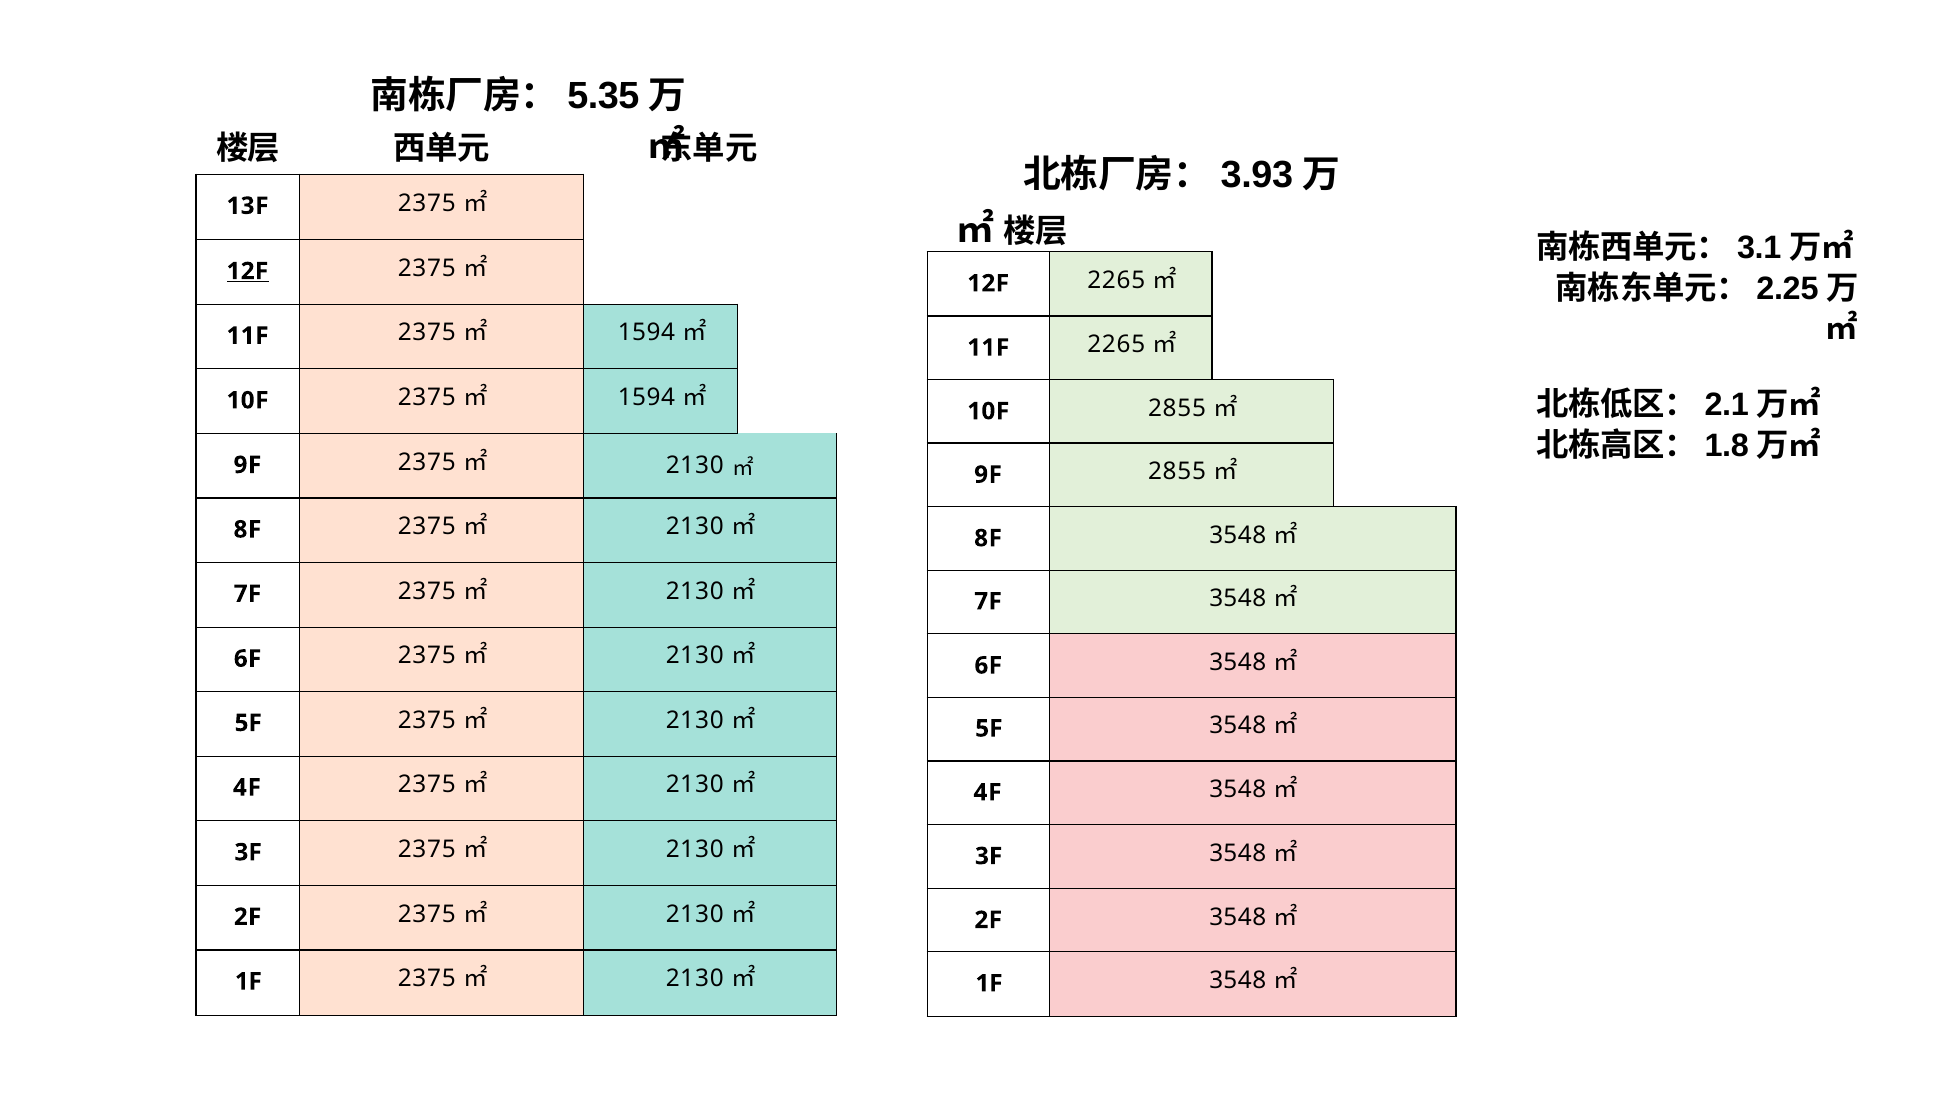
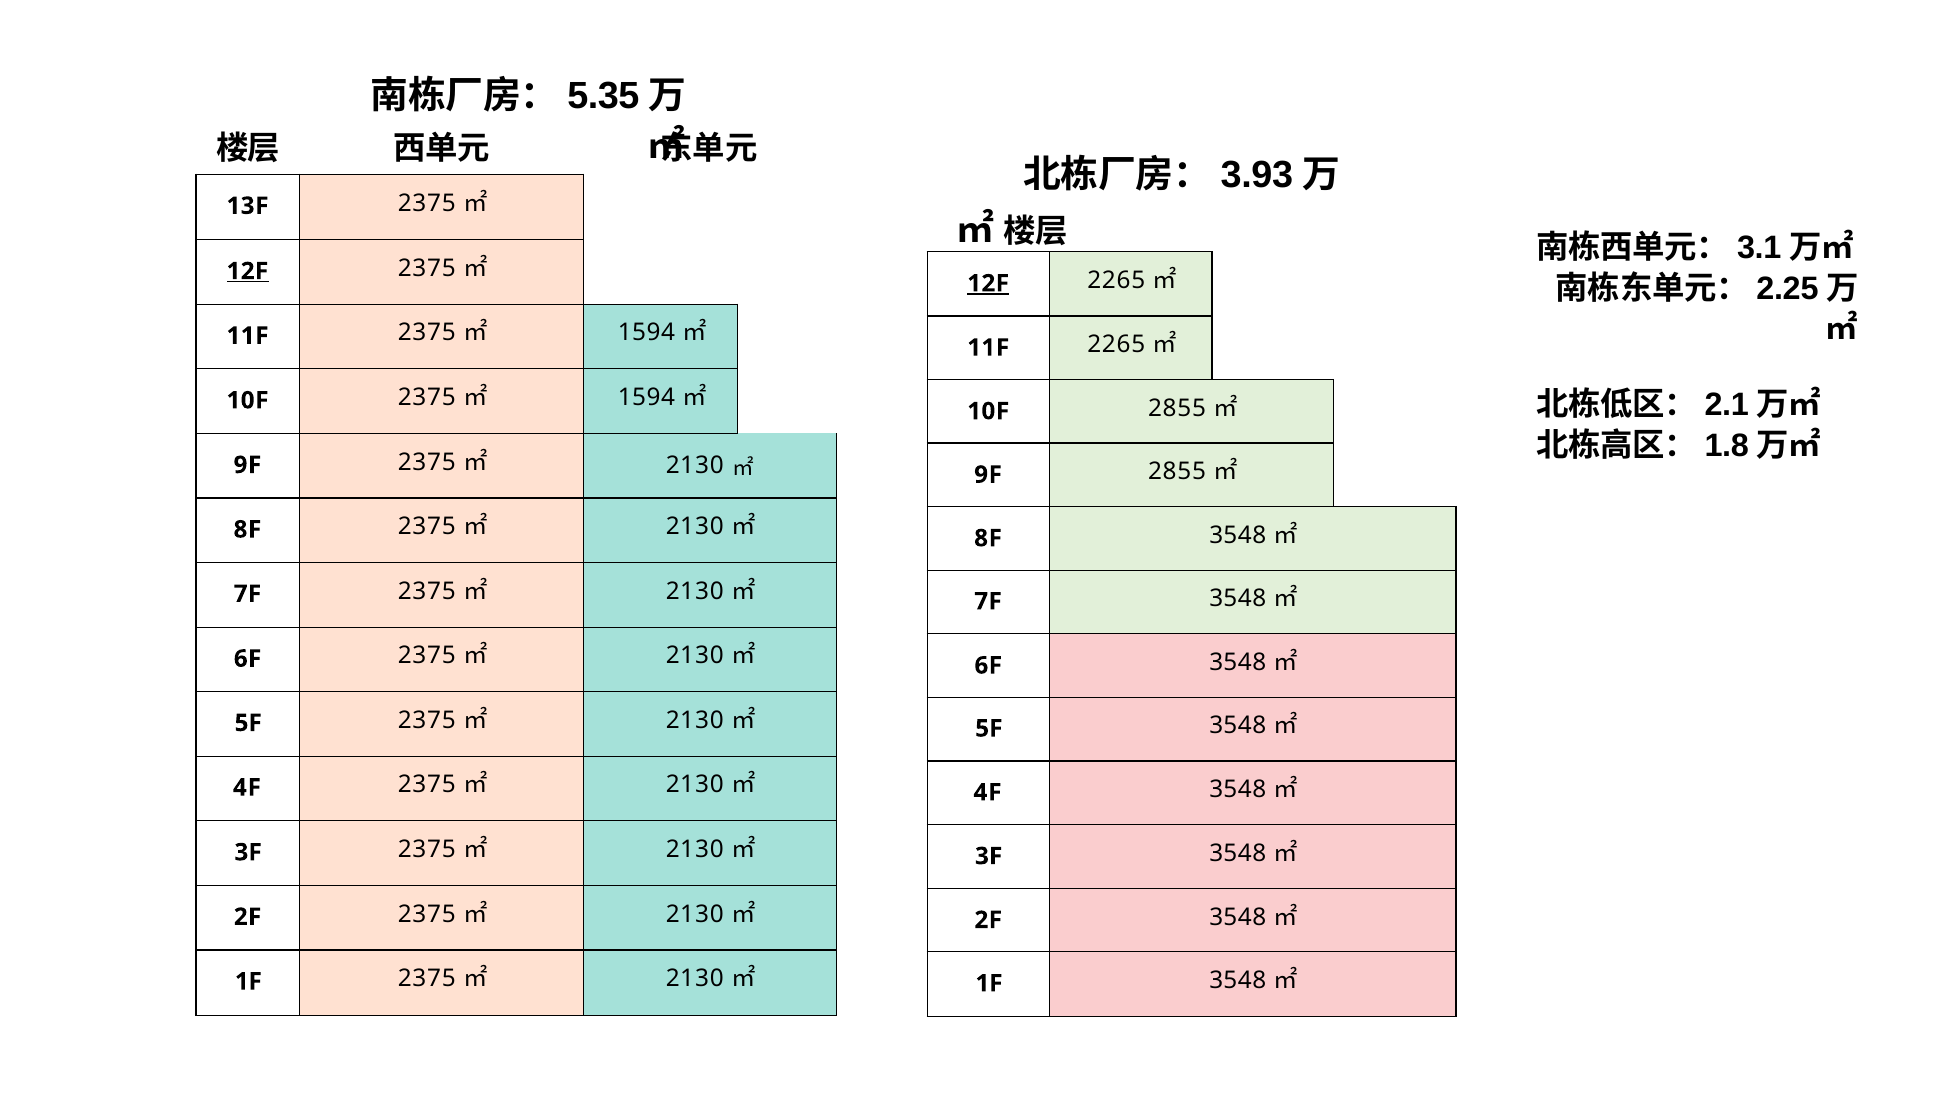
12F at (988, 283) underline: none -> present
